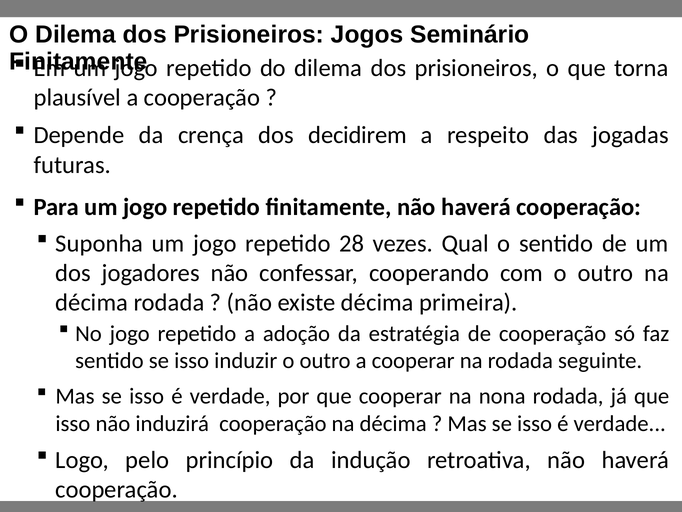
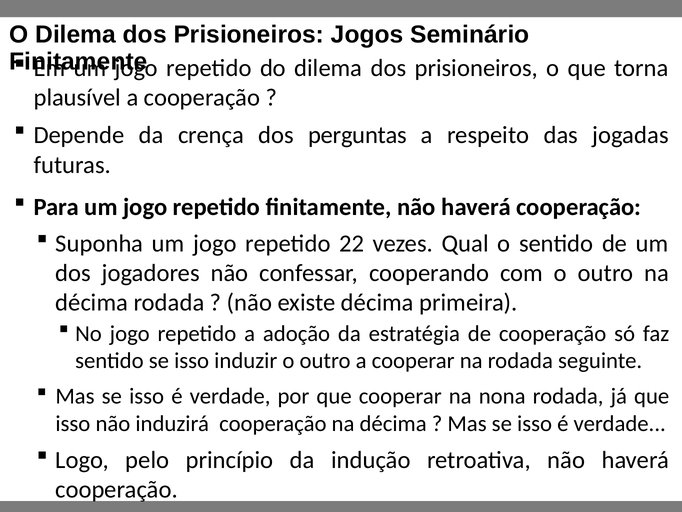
decidirem: decidirem -> perguntas
28: 28 -> 22
